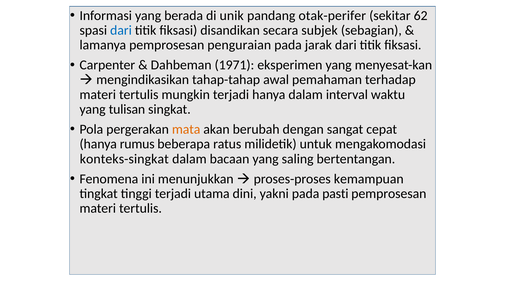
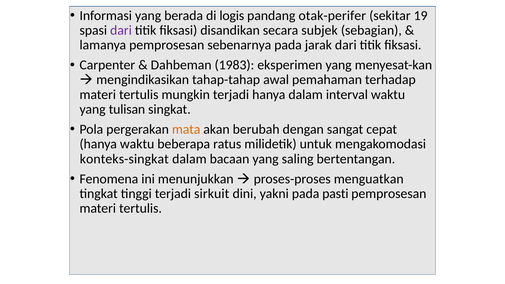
unik: unik -> logis
62: 62 -> 19
dari at (121, 30) colour: blue -> purple
penguraian: penguraian -> sebenarnya
1971: 1971 -> 1983
hanya rumus: rumus -> waktu
kemampuan: kemampuan -> menguatkan
utama: utama -> sirkuit
